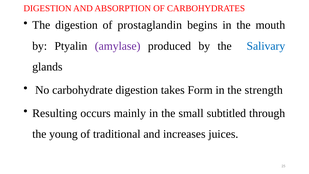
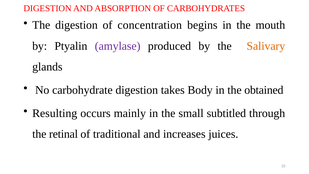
prostaglandin: prostaglandin -> concentration
Salivary colour: blue -> orange
Form: Form -> Body
strength: strength -> obtained
young: young -> retinal
